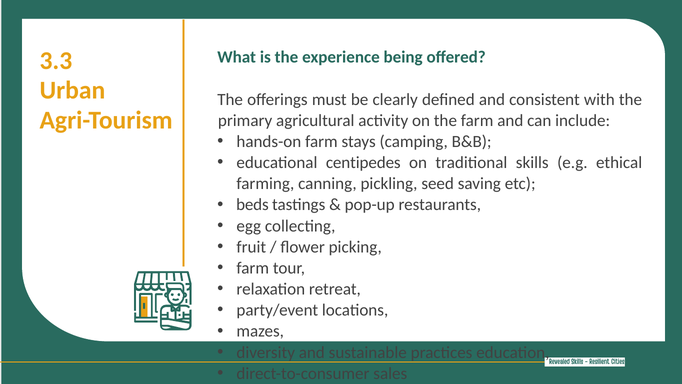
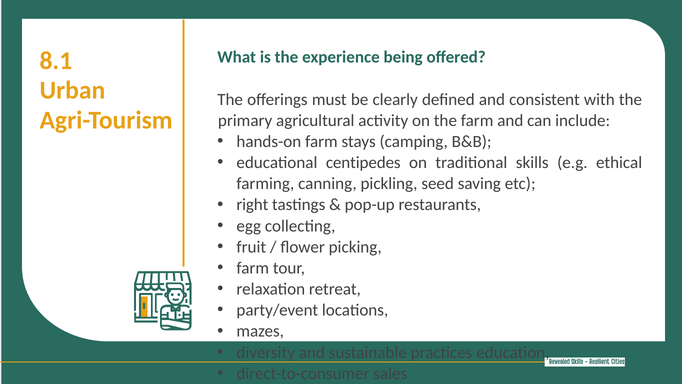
3.3: 3.3 -> 8.1
beds: beds -> right
